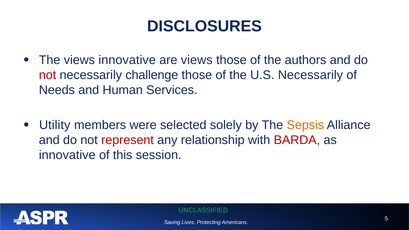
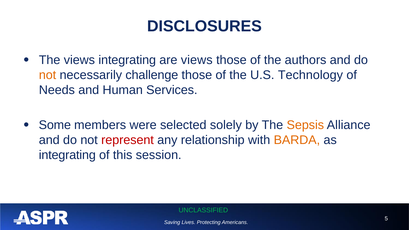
views innovative: innovative -> integrating
not at (48, 75) colour: red -> orange
U.S Necessarily: Necessarily -> Technology
Utility: Utility -> Some
BARDA colour: red -> orange
innovative at (67, 155): innovative -> integrating
